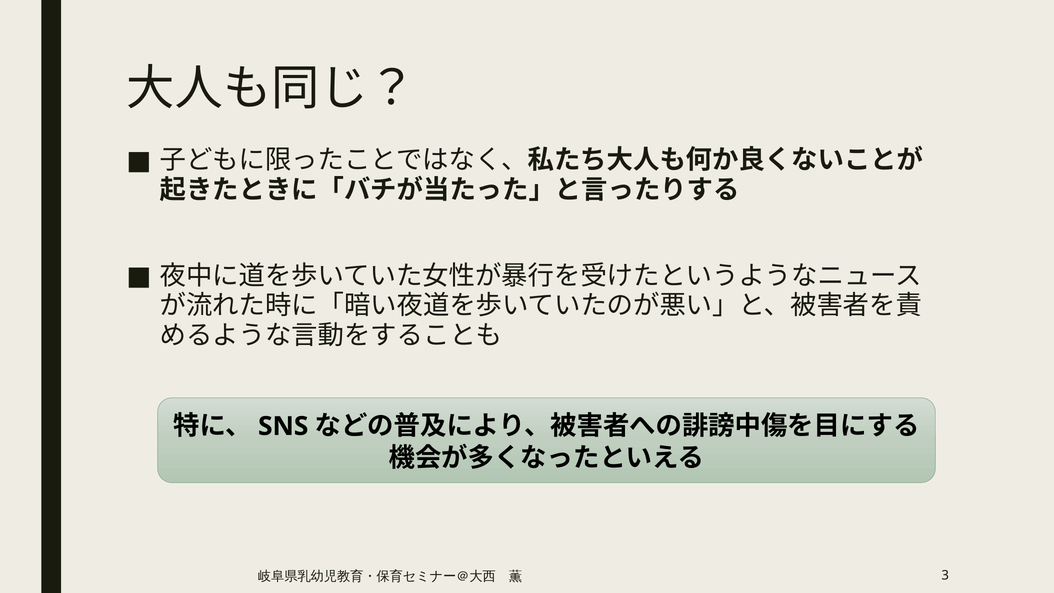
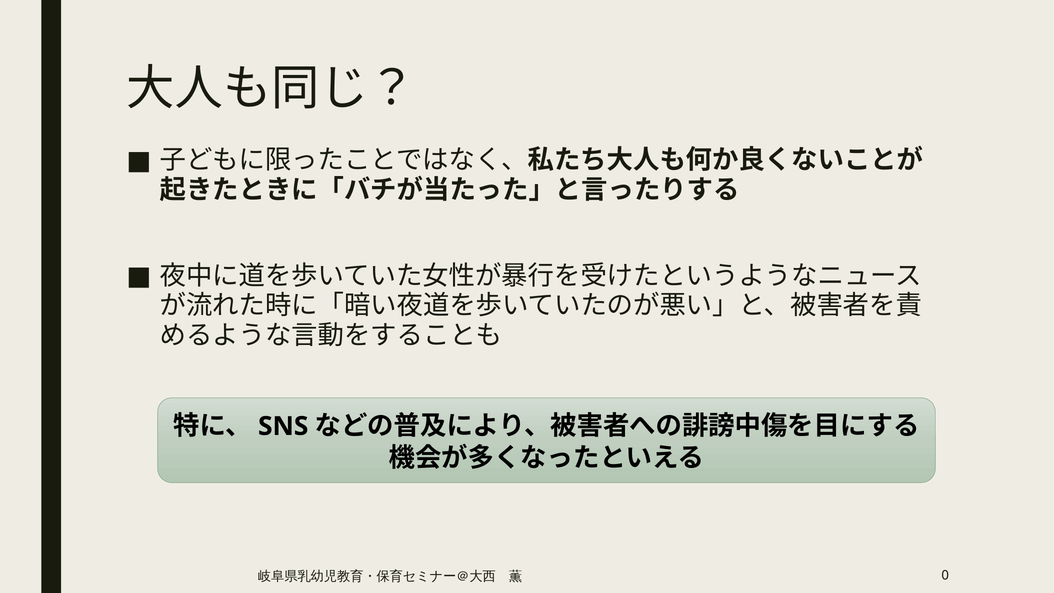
3: 3 -> 0
